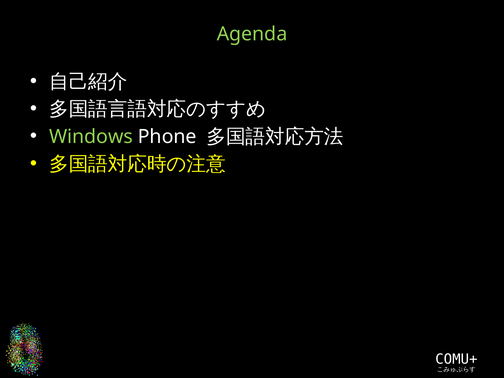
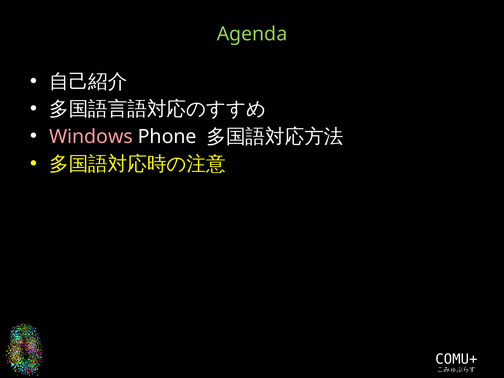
Windows colour: light green -> pink
